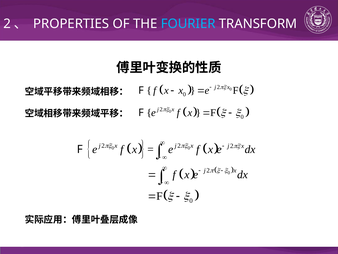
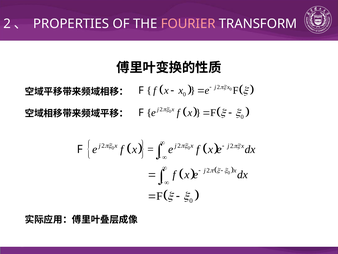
FOURIER colour: light blue -> pink
